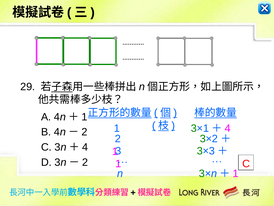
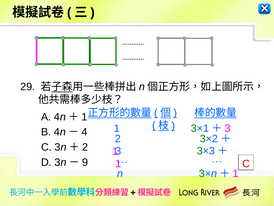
4 at (228, 128): 4 -> 3
2 at (85, 132): 2 -> 4
4 at (85, 147): 4 -> 2
2 at (85, 162): 2 -> 9
